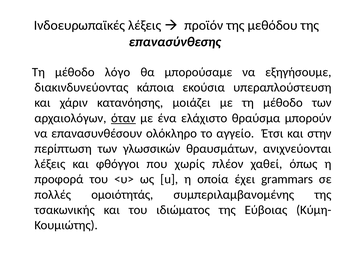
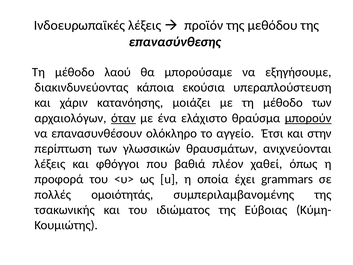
λόγο: λόγο -> λαού
μπορούν underline: none -> present
χωρίς: χωρίς -> βαθιά
